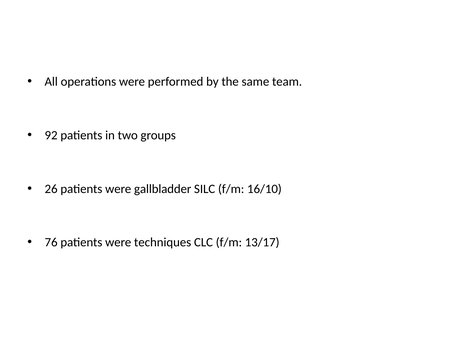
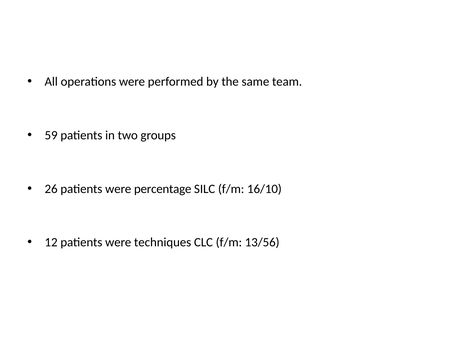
92: 92 -> 59
gallbladder: gallbladder -> percentage
76: 76 -> 12
13/17: 13/17 -> 13/56
